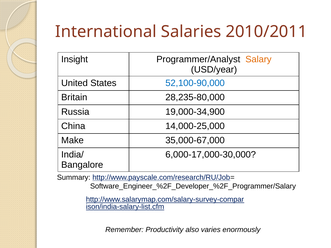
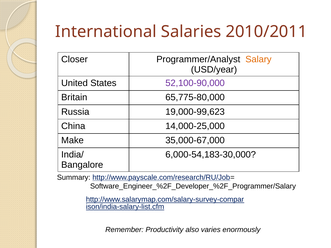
Insight: Insight -> Closer
52,100-90,000 colour: blue -> purple
28,235-80,000: 28,235-80,000 -> 65,775-80,000
19,000-34,900: 19,000-34,900 -> 19,000-99,623
6,000-17,000-30,000: 6,000-17,000-30,000 -> 6,000-54,183-30,000
